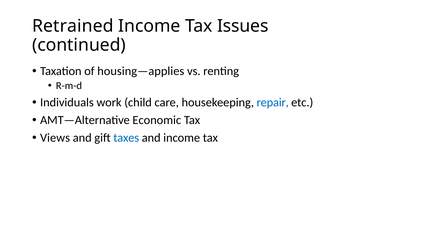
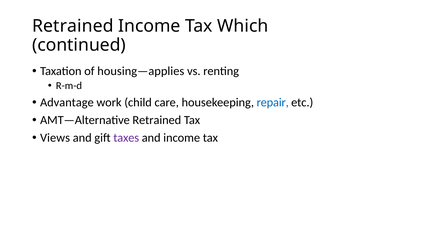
Issues: Issues -> Which
Individuals: Individuals -> Advantage
AMT—Alternative Economic: Economic -> Retrained
taxes colour: blue -> purple
